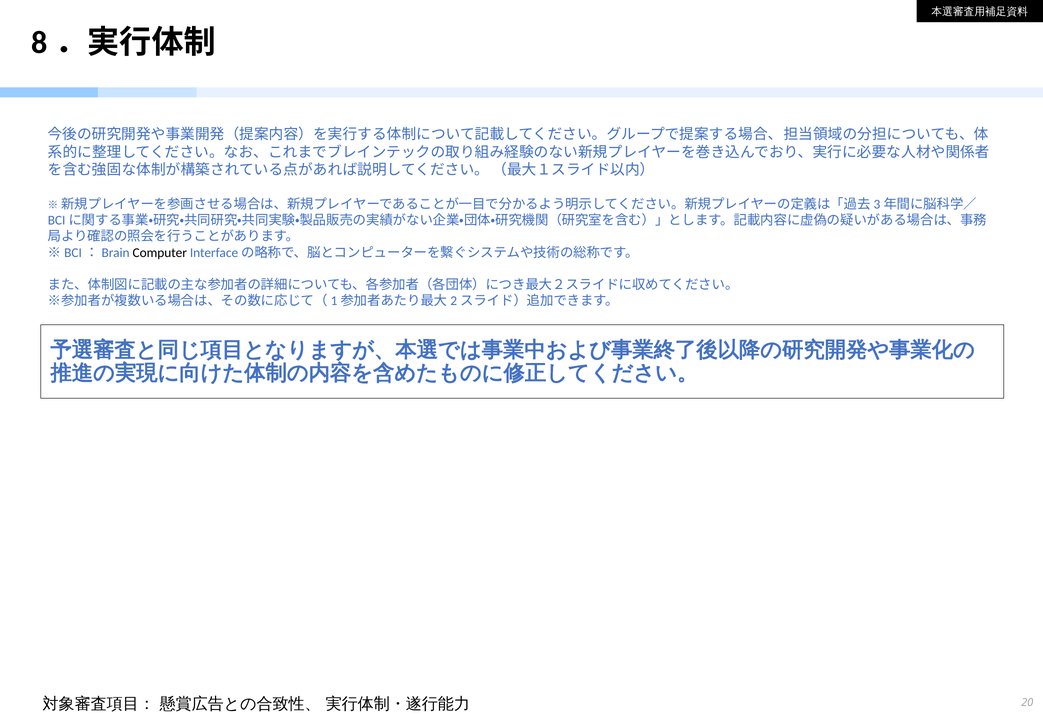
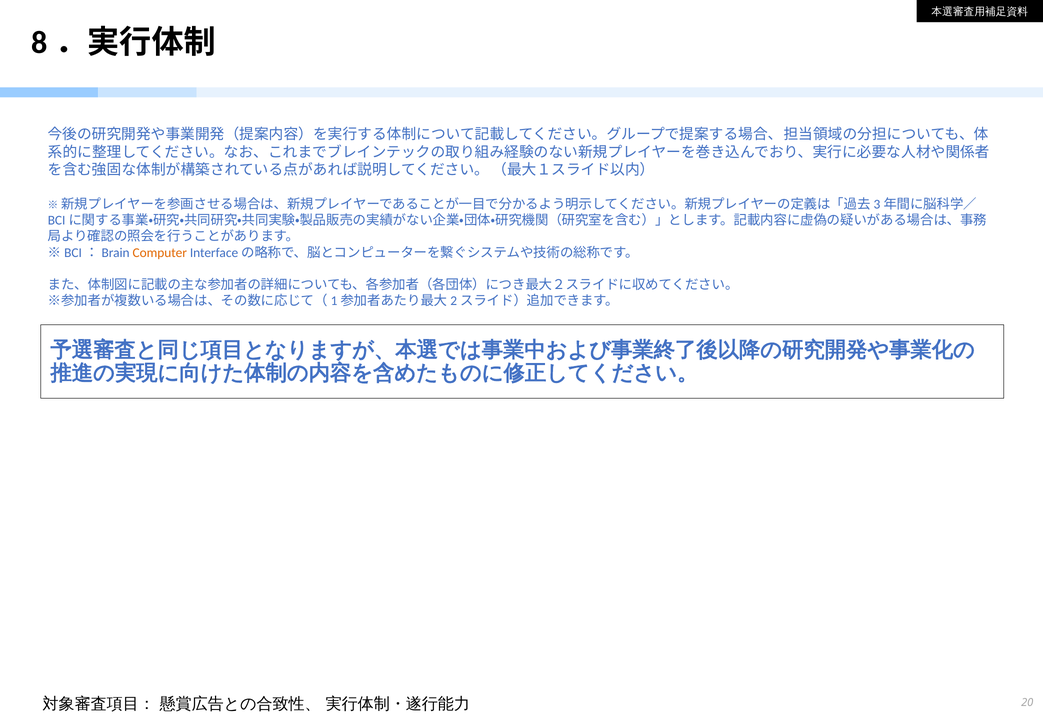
Computer colour: black -> orange
